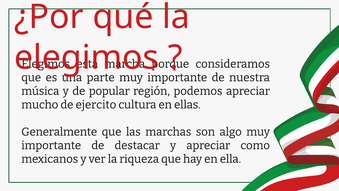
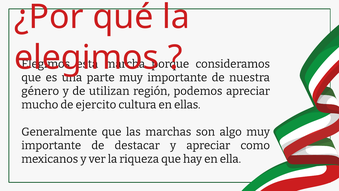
música: música -> género
popular: popular -> utilizan
